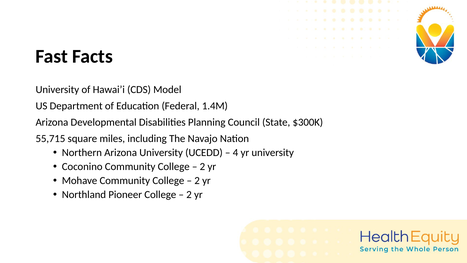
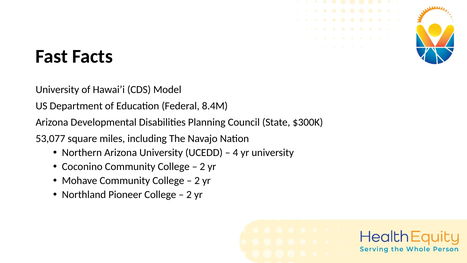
1.4M: 1.4M -> 8.4M
55,715: 55,715 -> 53,077
